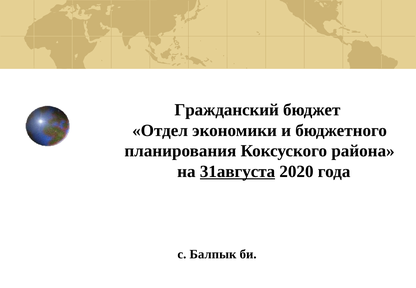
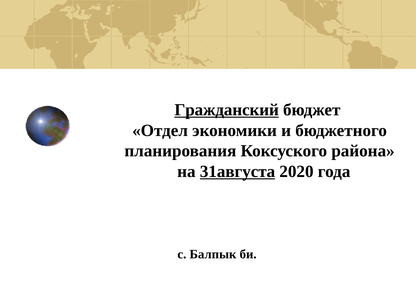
Гражданский underline: none -> present
